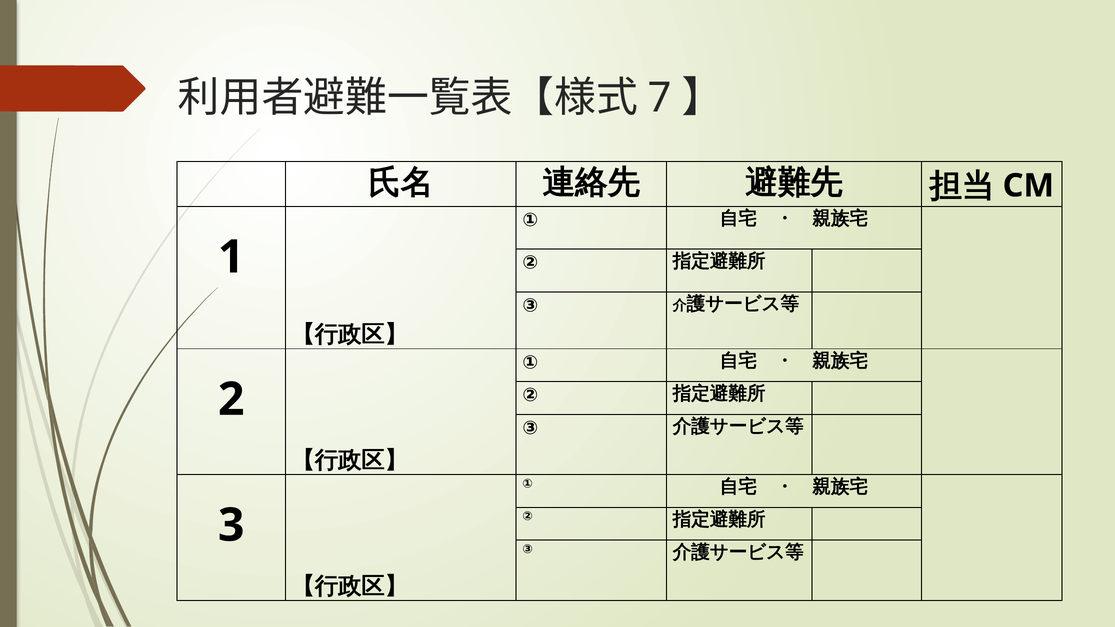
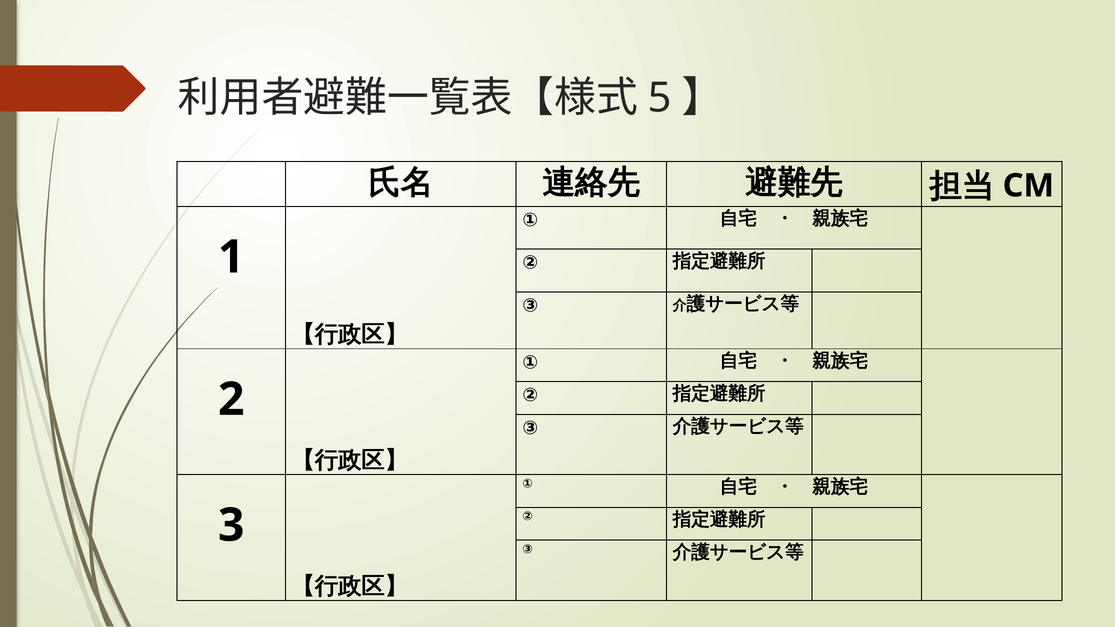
7: 7 -> 5
